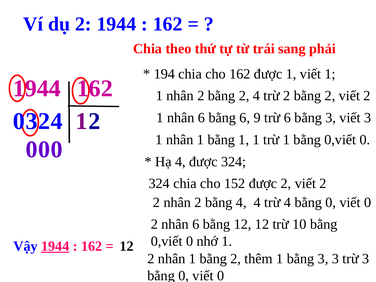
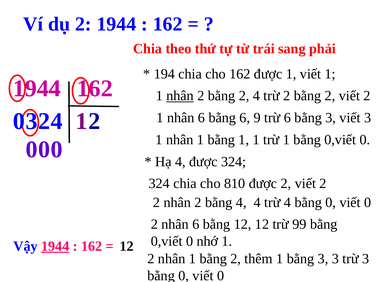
nhân at (180, 96) underline: none -> present
152: 152 -> 810
10: 10 -> 99
